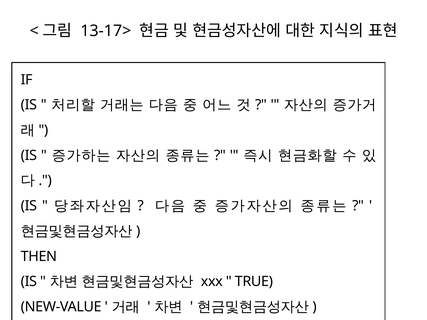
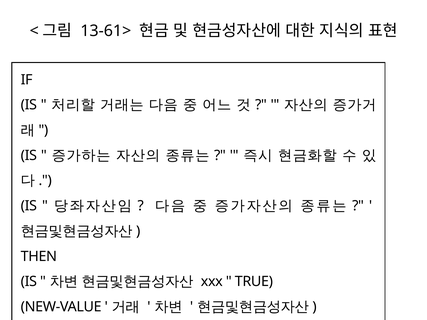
13-17>: 13-17> -> 13-61>
